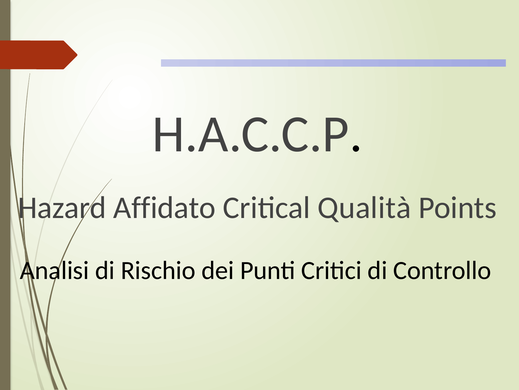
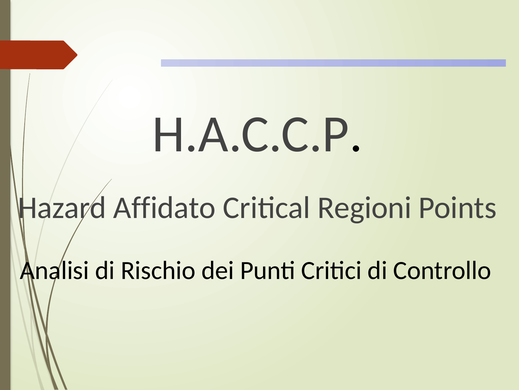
Qualità: Qualità -> Regioni
